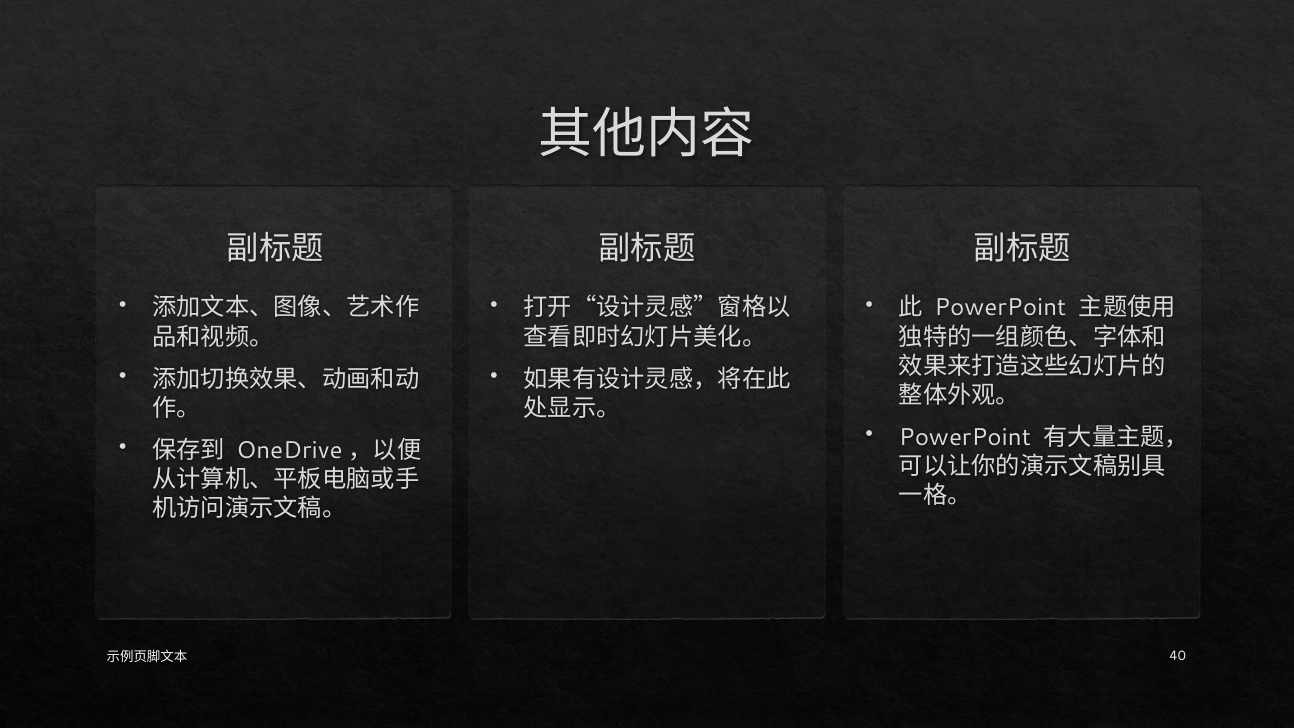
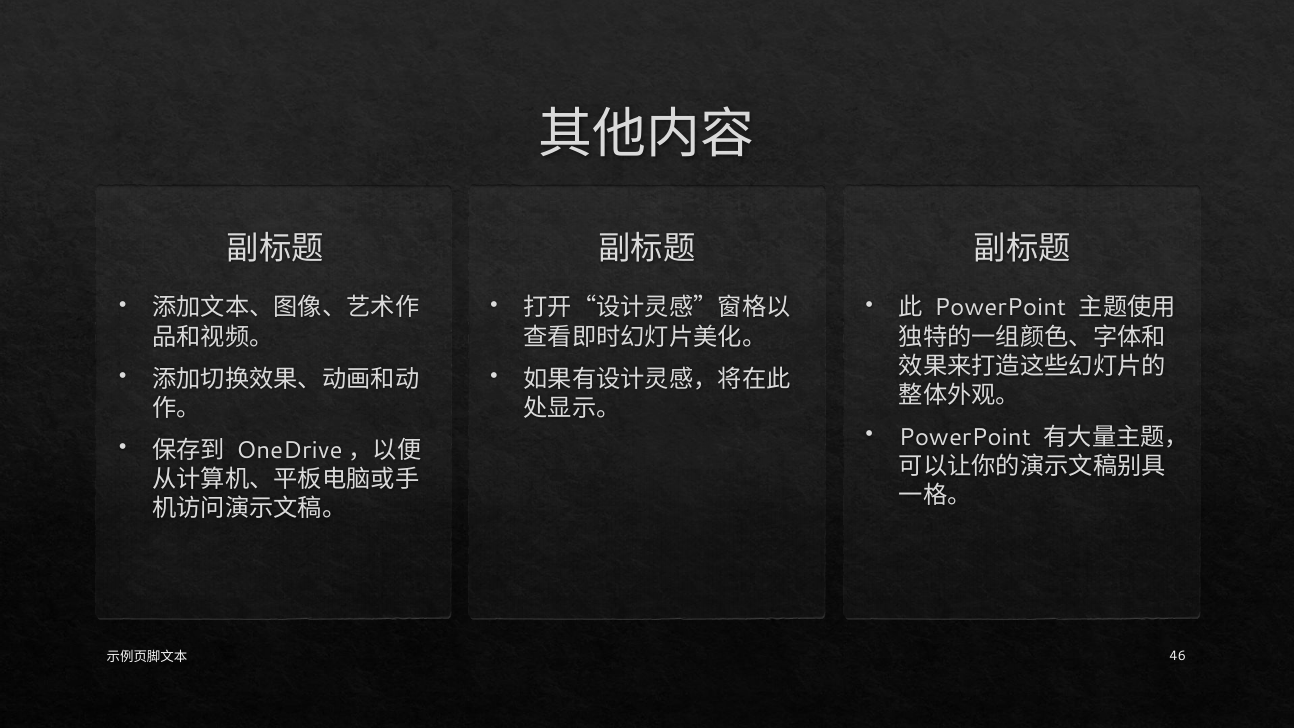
40: 40 -> 46
